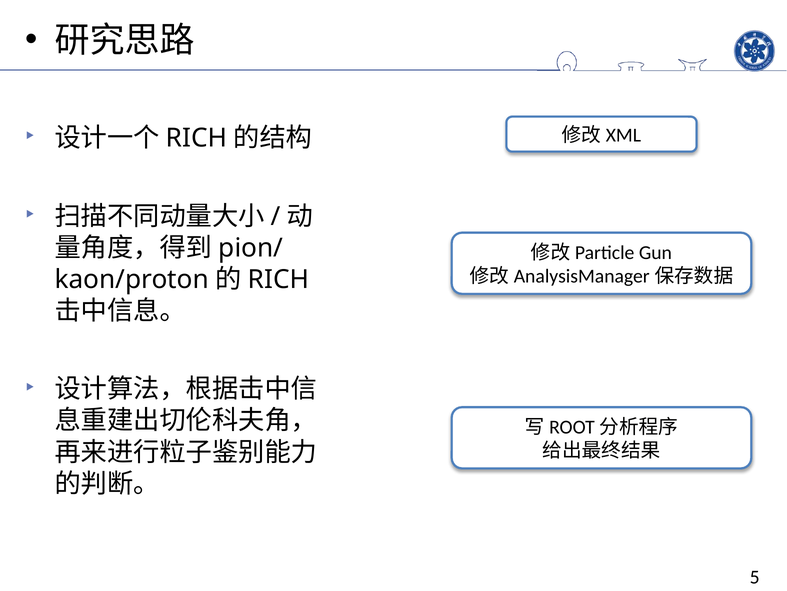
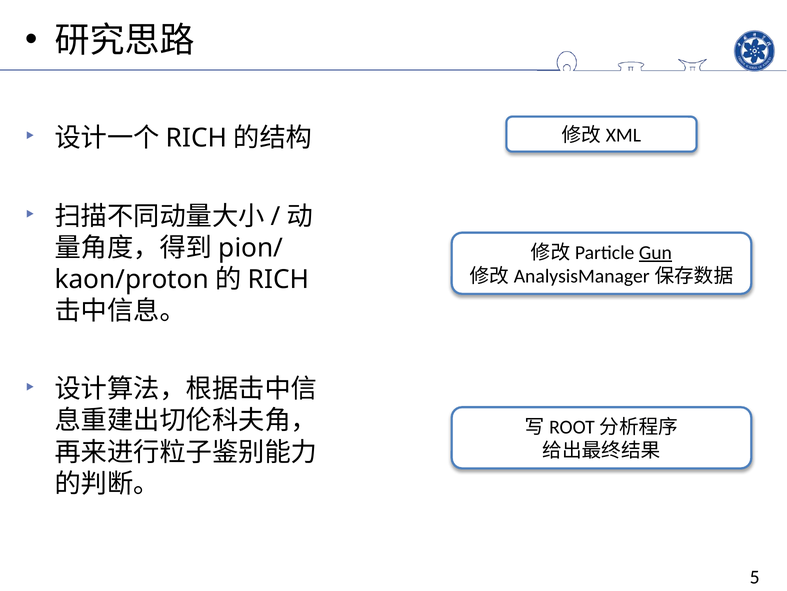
Gun underline: none -> present
